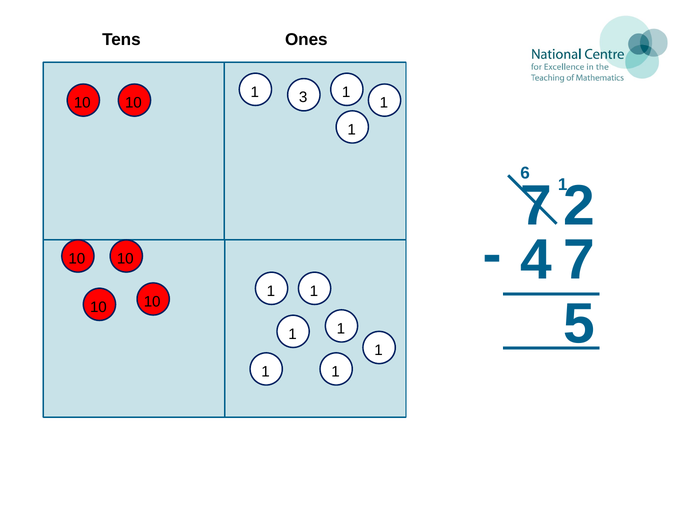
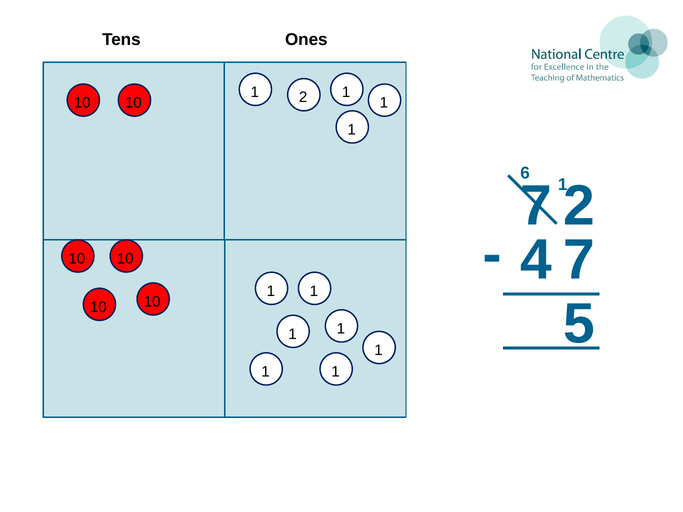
3: 3 -> 2
